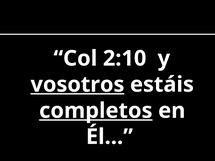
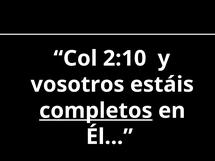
vosotros underline: present -> none
